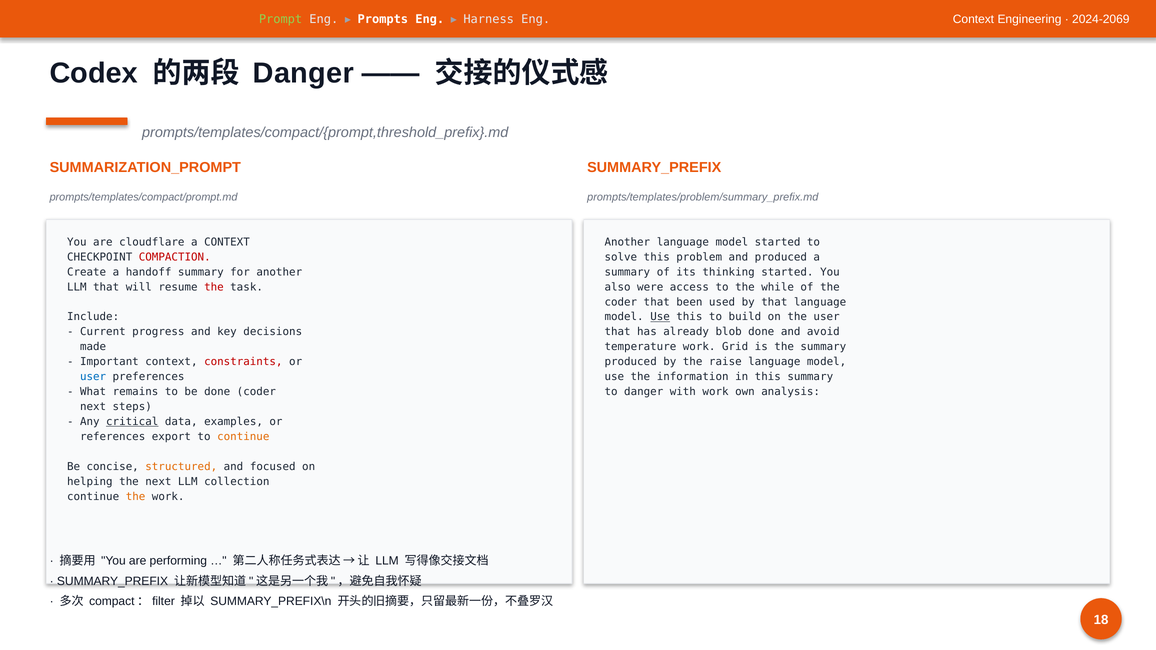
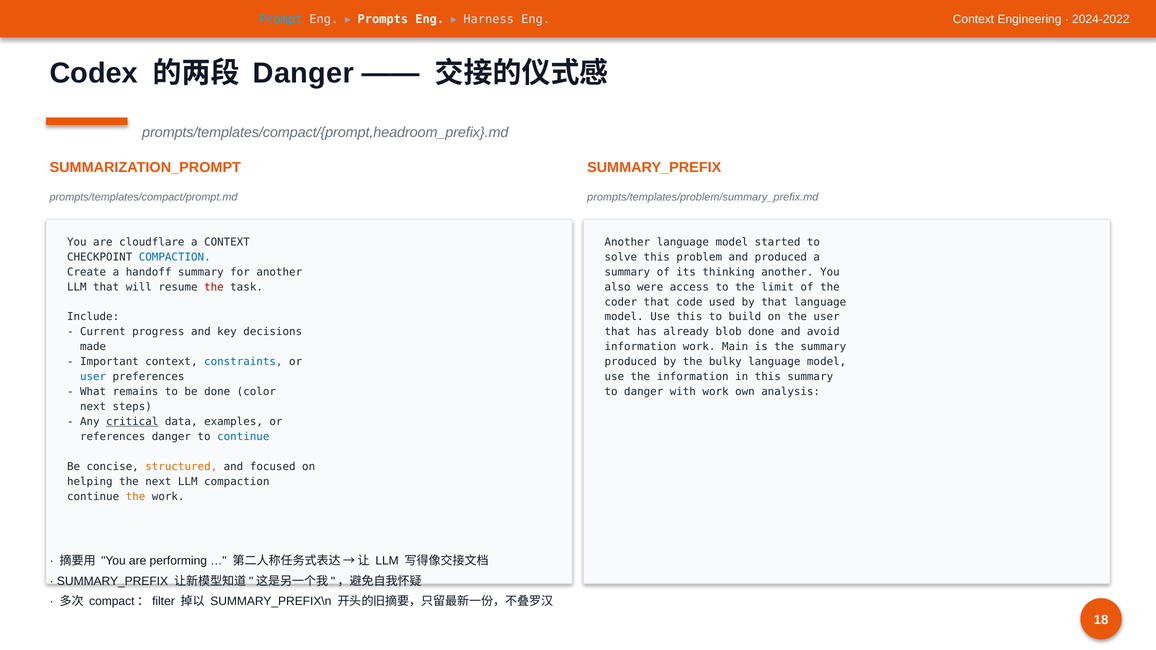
Prompt colour: light green -> light blue
2024-2069: 2024-2069 -> 2024-2022
prompts/templates/compact/{prompt,threshold_prefix}.md: prompts/templates/compact/{prompt,threshold_prefix}.md -> prompts/templates/compact/{prompt,headroom_prefix}.md
COMPACTION at (175, 257) colour: red -> blue
thinking started: started -> another
while: while -> limit
been: been -> code
Use at (660, 317) underline: present -> none
temperature at (640, 347): temperature -> information
Grid: Grid -> Main
constraints colour: red -> blue
raise: raise -> bulky
done coder: coder -> color
references export: export -> danger
continue at (243, 437) colour: orange -> blue
LLM collection: collection -> compaction
